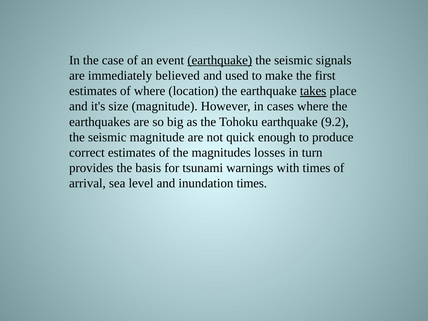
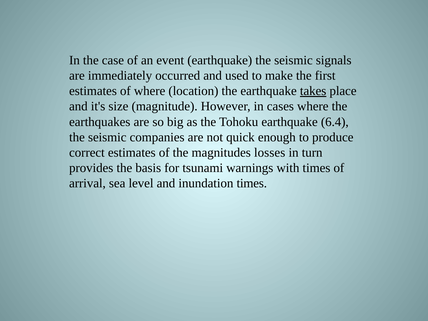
earthquake at (220, 60) underline: present -> none
believed: believed -> occurred
9.2: 9.2 -> 6.4
seismic magnitude: magnitude -> companies
